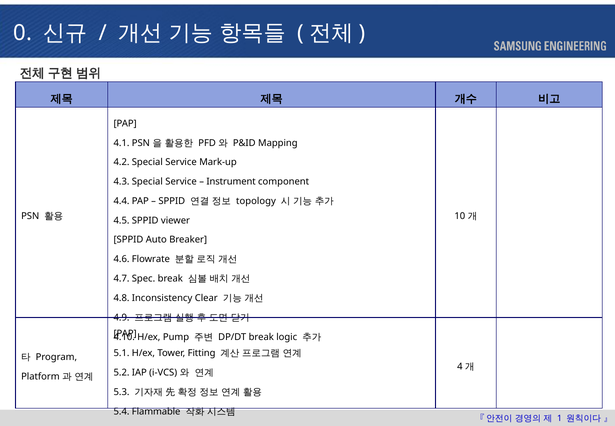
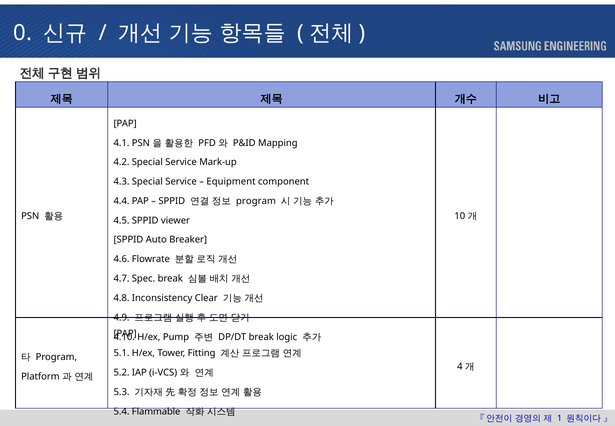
Instrument: Instrument -> Equipment
topology at (256, 201): topology -> program
